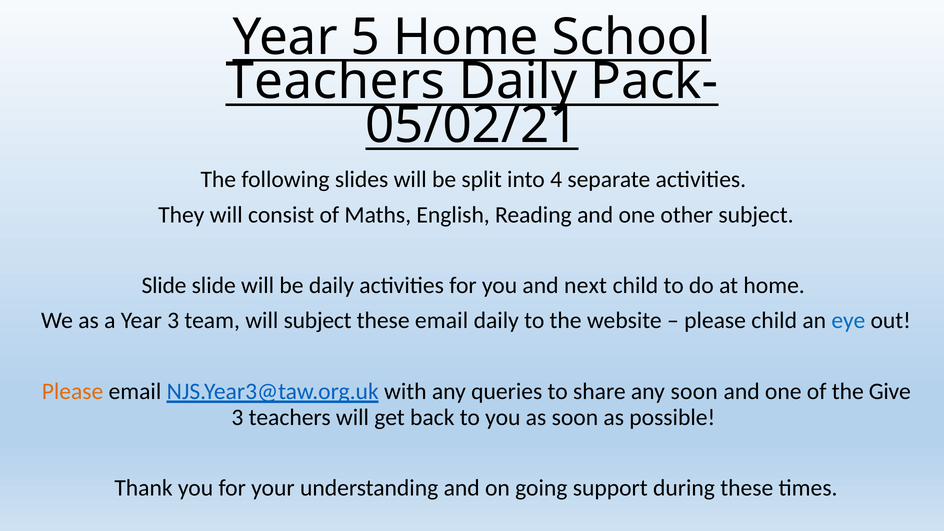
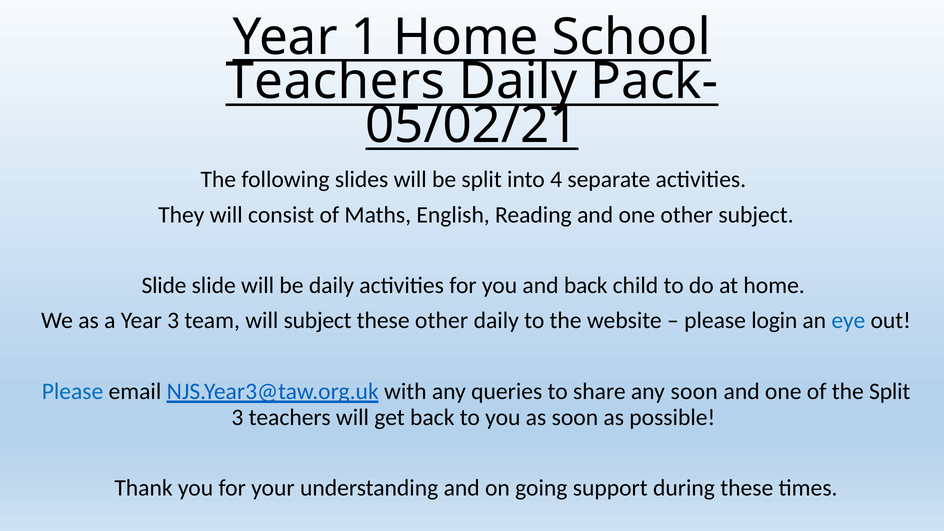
5: 5 -> 1
and next: next -> back
these email: email -> other
please child: child -> login
Please at (73, 392) colour: orange -> blue
the Give: Give -> Split
